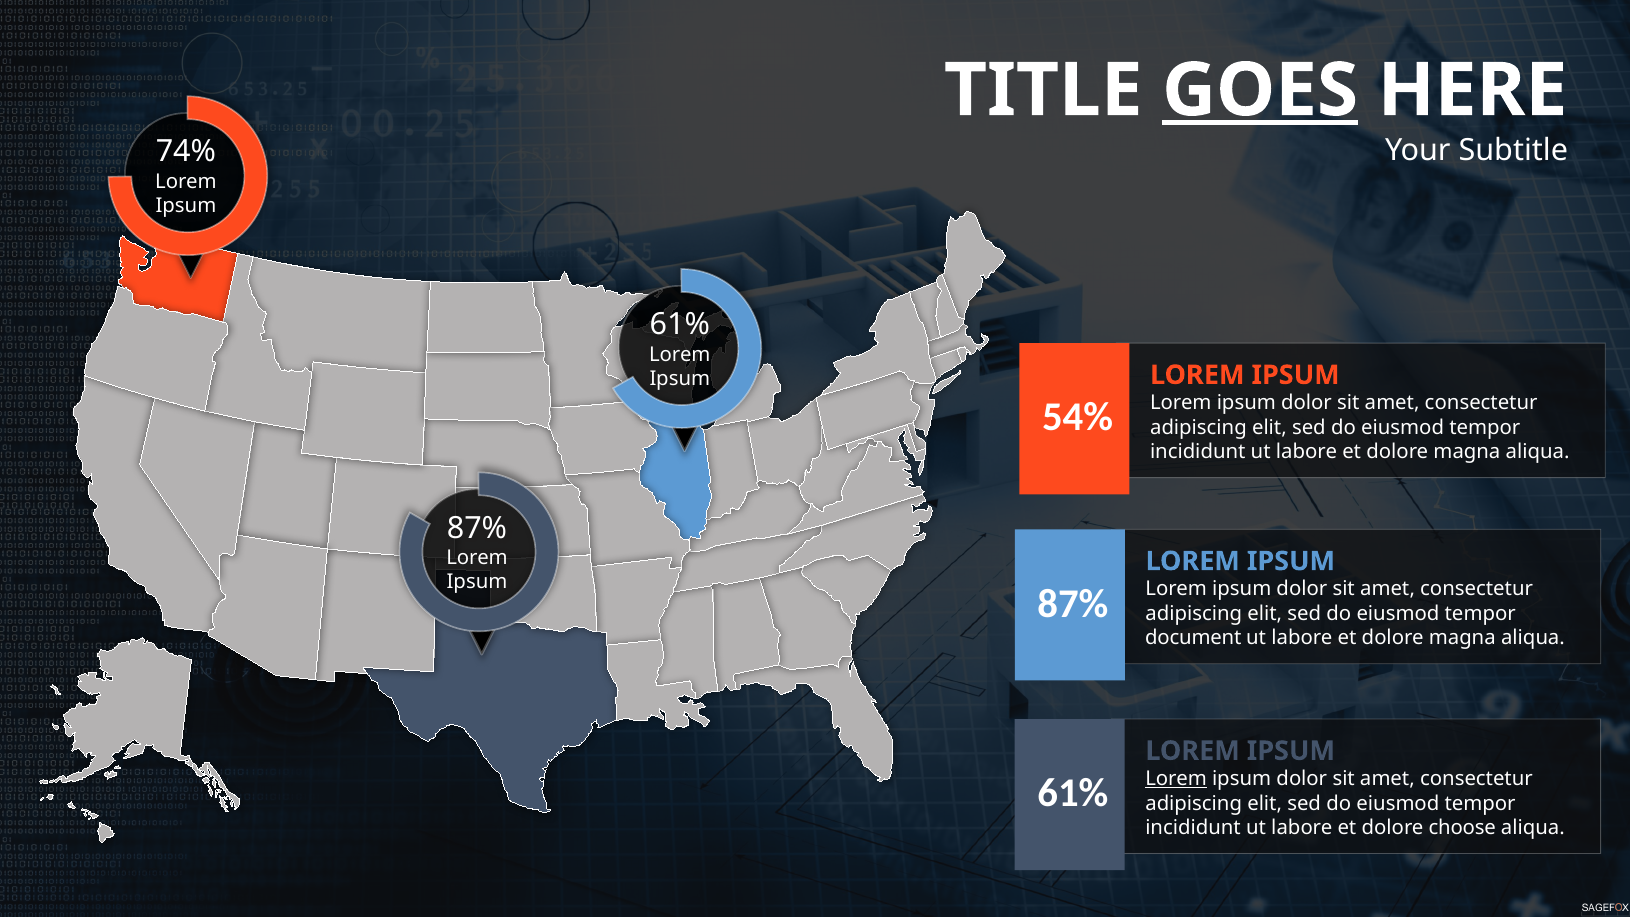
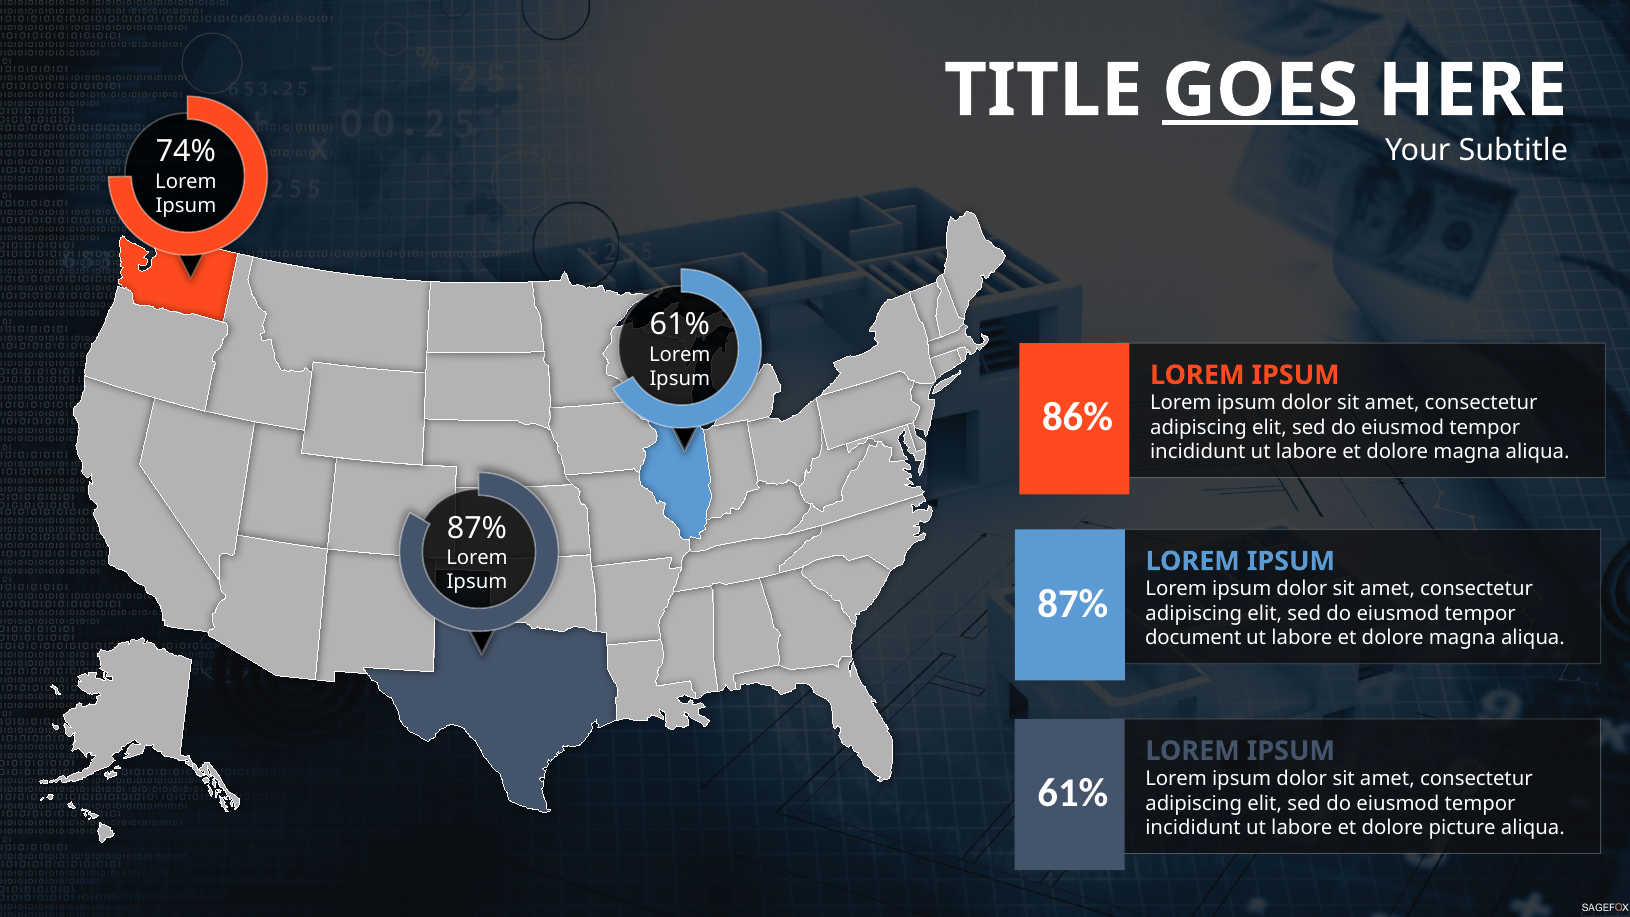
54%: 54% -> 86%
Lorem at (1176, 779) underline: present -> none
choose: choose -> picture
